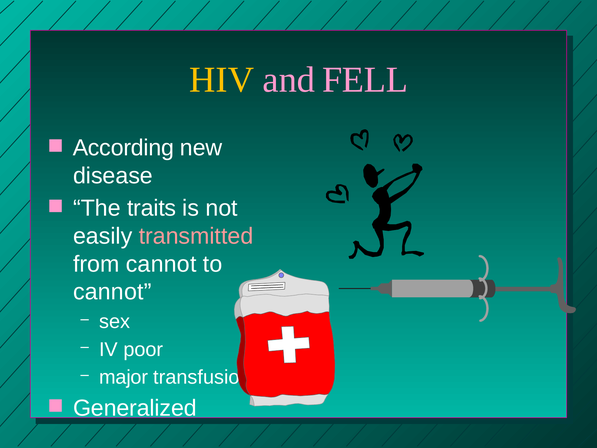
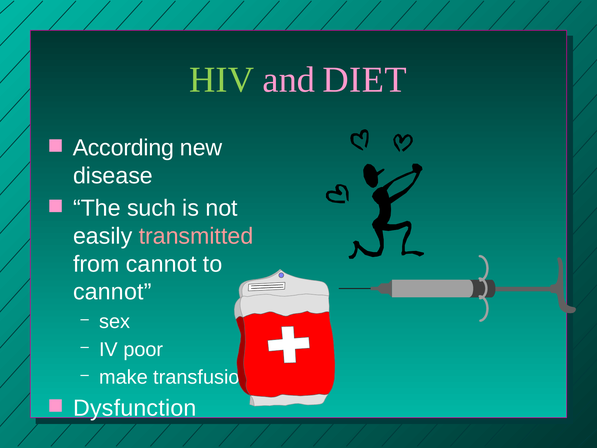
HIV colour: yellow -> light green
FELL: FELL -> DIET
traits: traits -> such
major: major -> make
Generalized: Generalized -> Dysfunction
